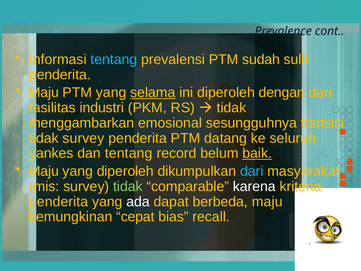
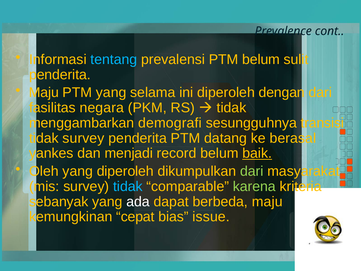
PTM sudah: sudah -> belum
selama underline: present -> none
industri: industri -> negara
emosional: emosional -> demografi
seluruh: seluruh -> berasal
dan tentang: tentang -> menjadi
Maju at (44, 171): Maju -> Oleh
dari at (252, 171) colour: light blue -> light green
tidak at (128, 186) colour: light green -> light blue
karena colour: white -> light green
penderita at (59, 201): penderita -> sebanyak
recall: recall -> issue
